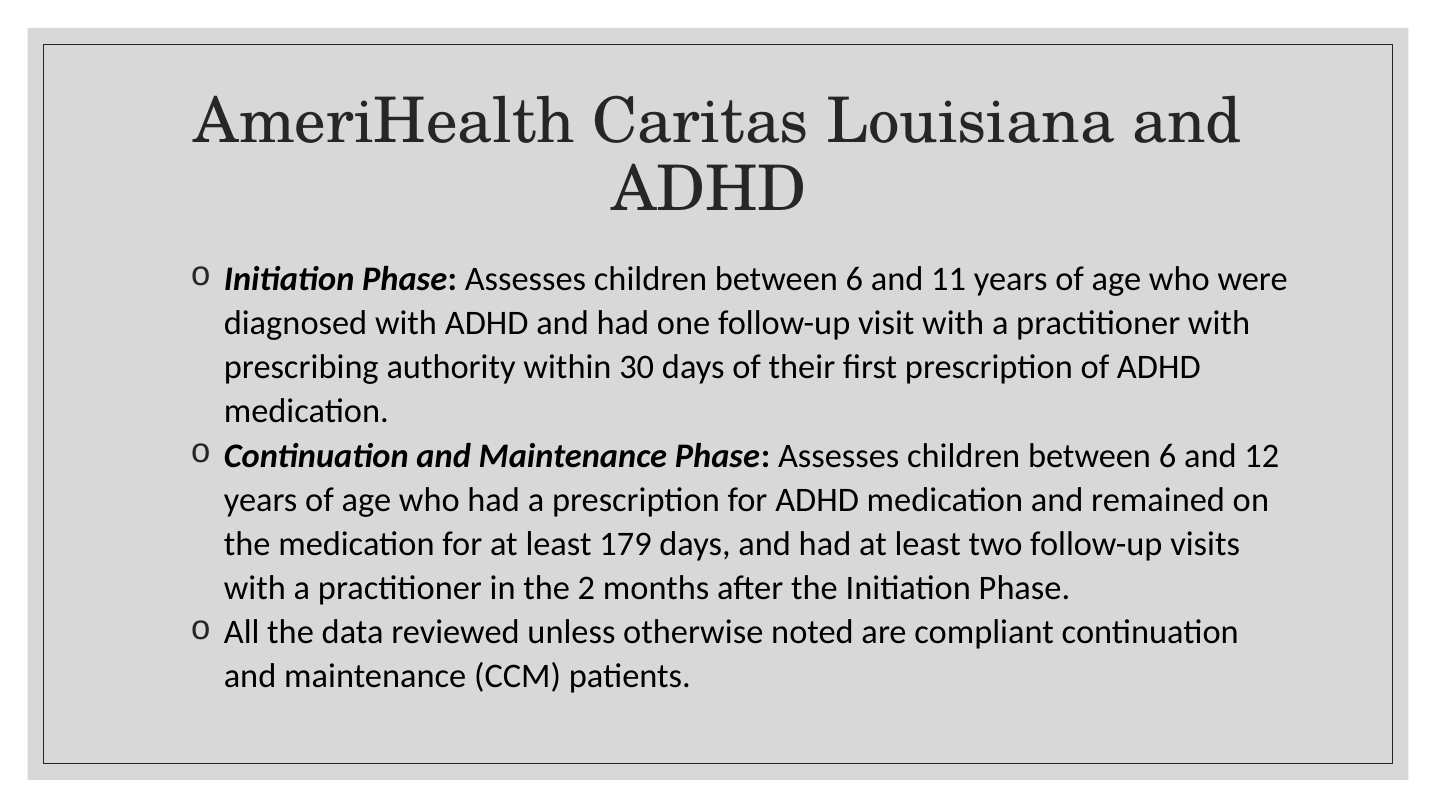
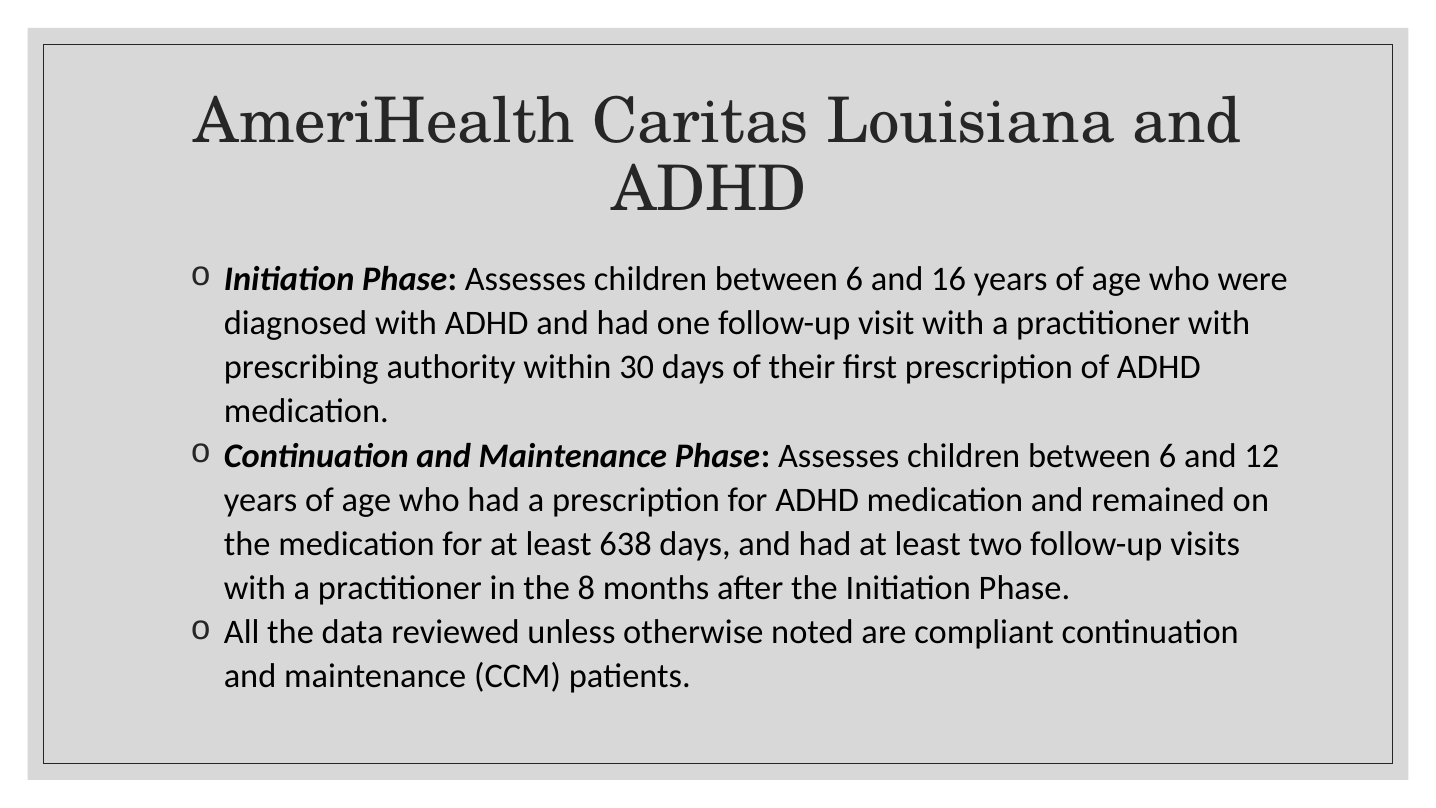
11: 11 -> 16
179: 179 -> 638
2: 2 -> 8
